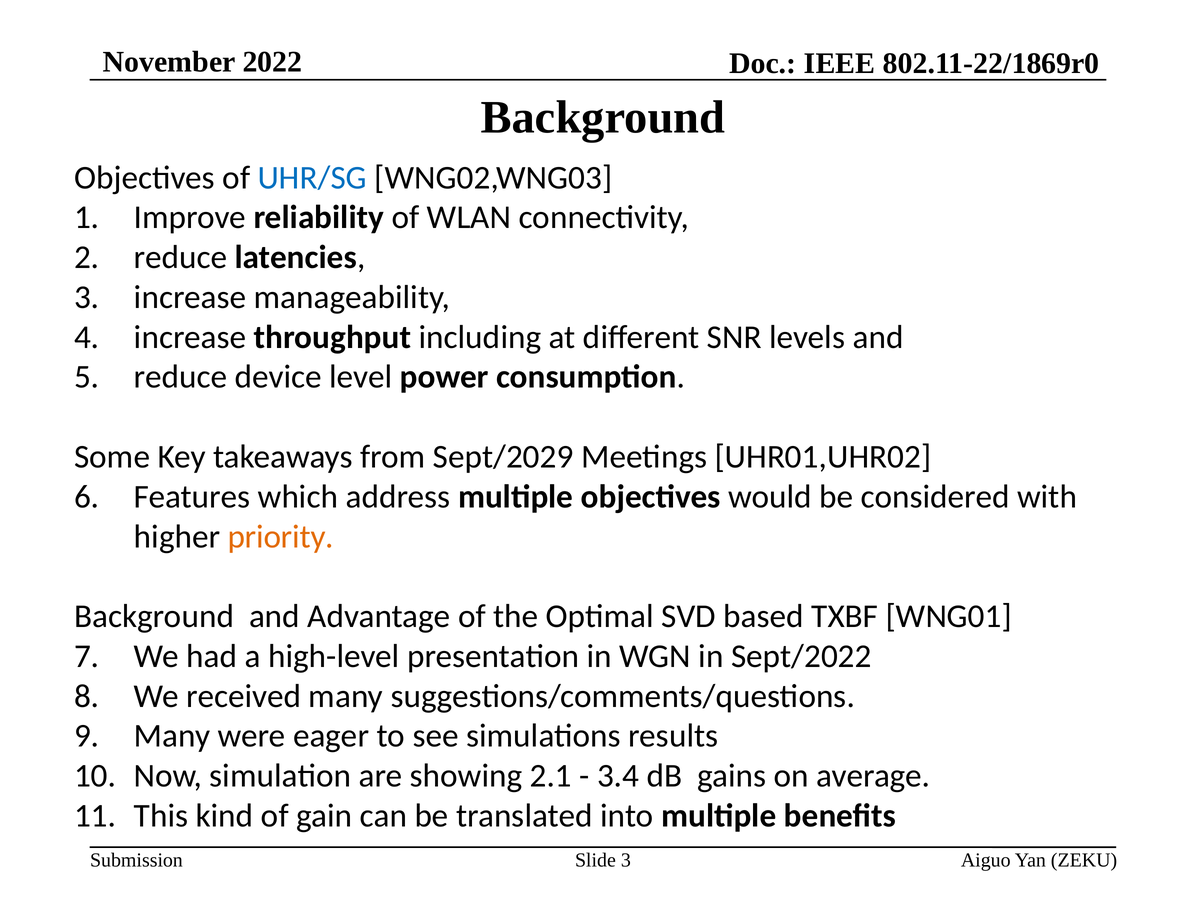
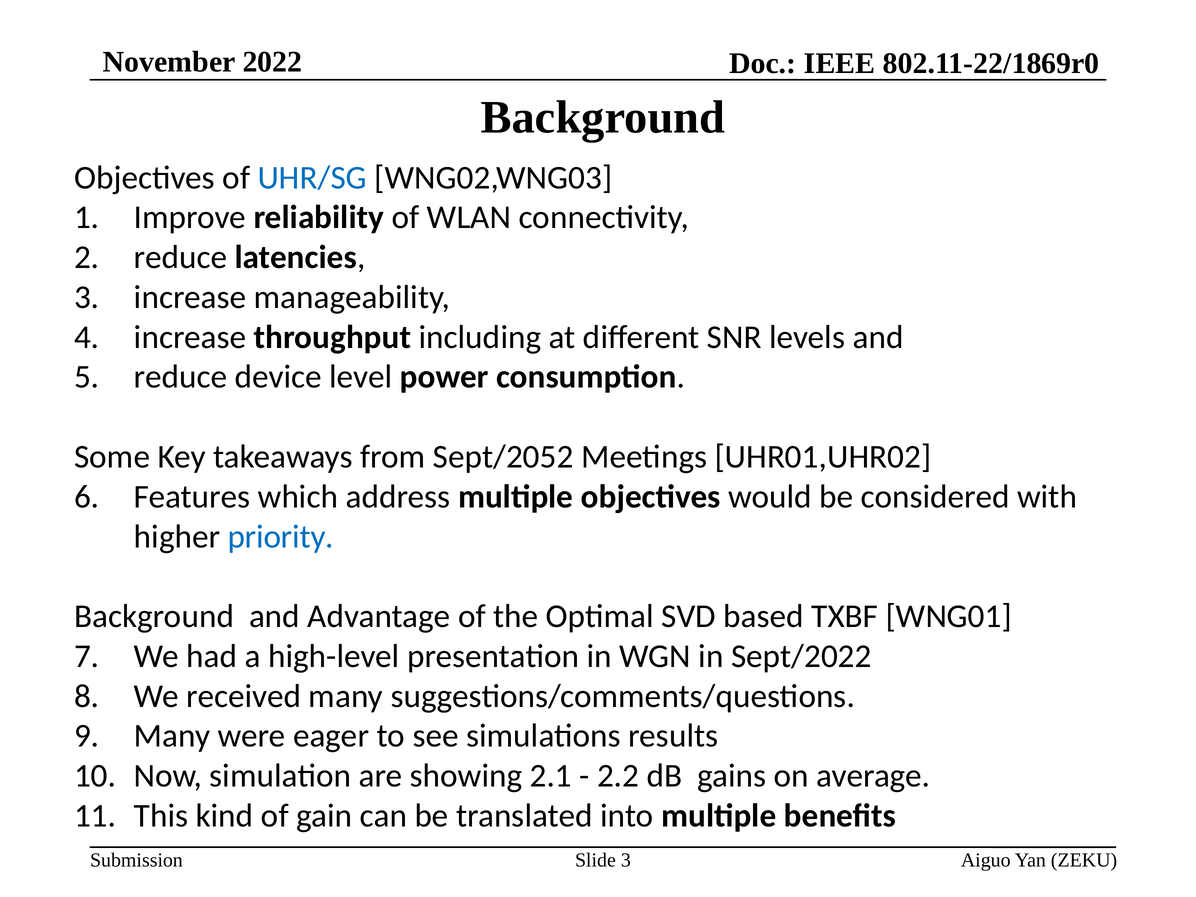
Sept/2029: Sept/2029 -> Sept/2052
priority colour: orange -> blue
3.4: 3.4 -> 2.2
